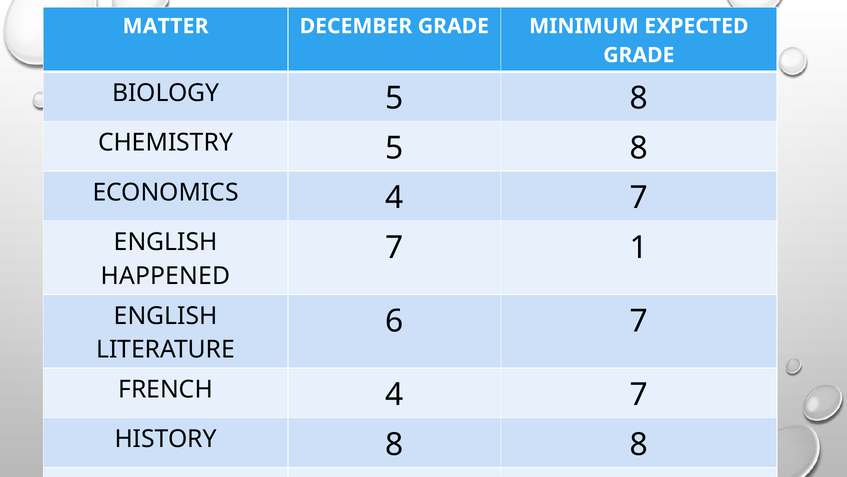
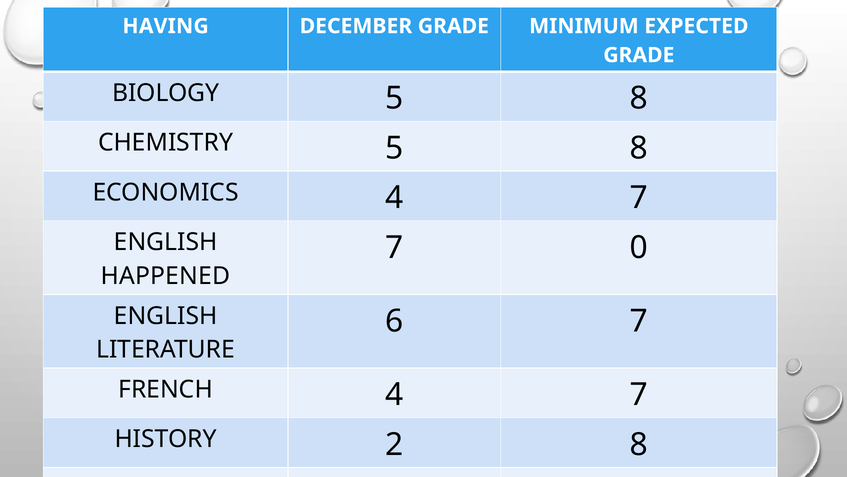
MATTER: MATTER -> HAVING
1: 1 -> 0
HISTORY 8: 8 -> 2
